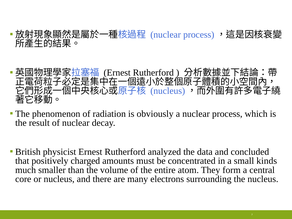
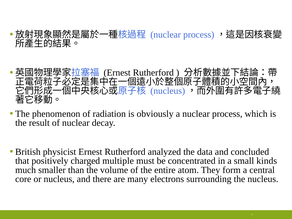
amounts: amounts -> multiple
